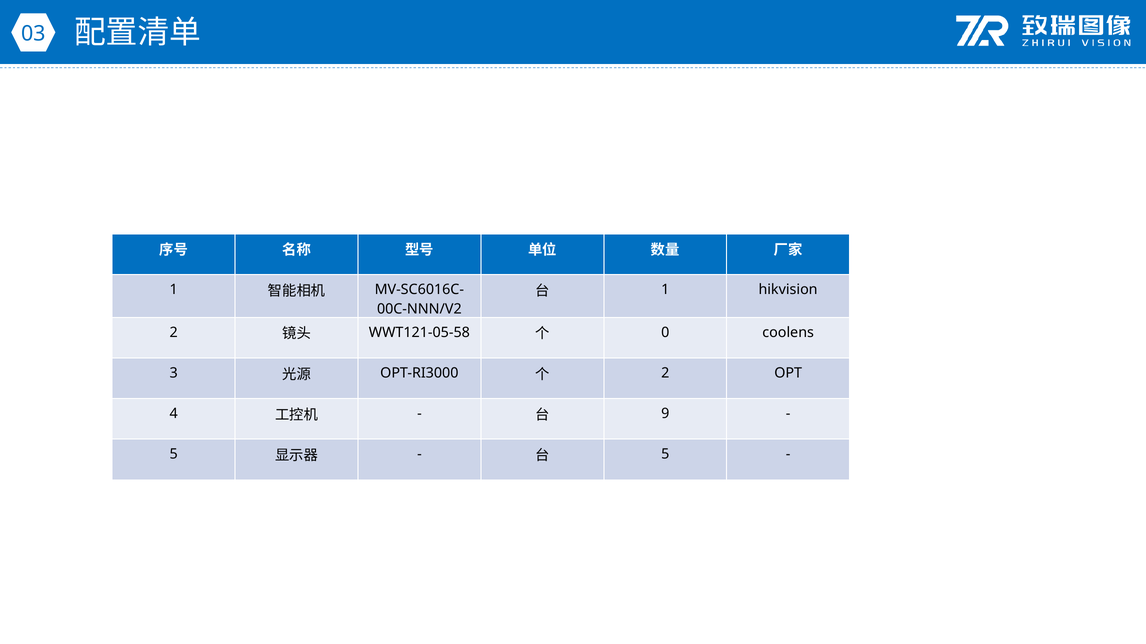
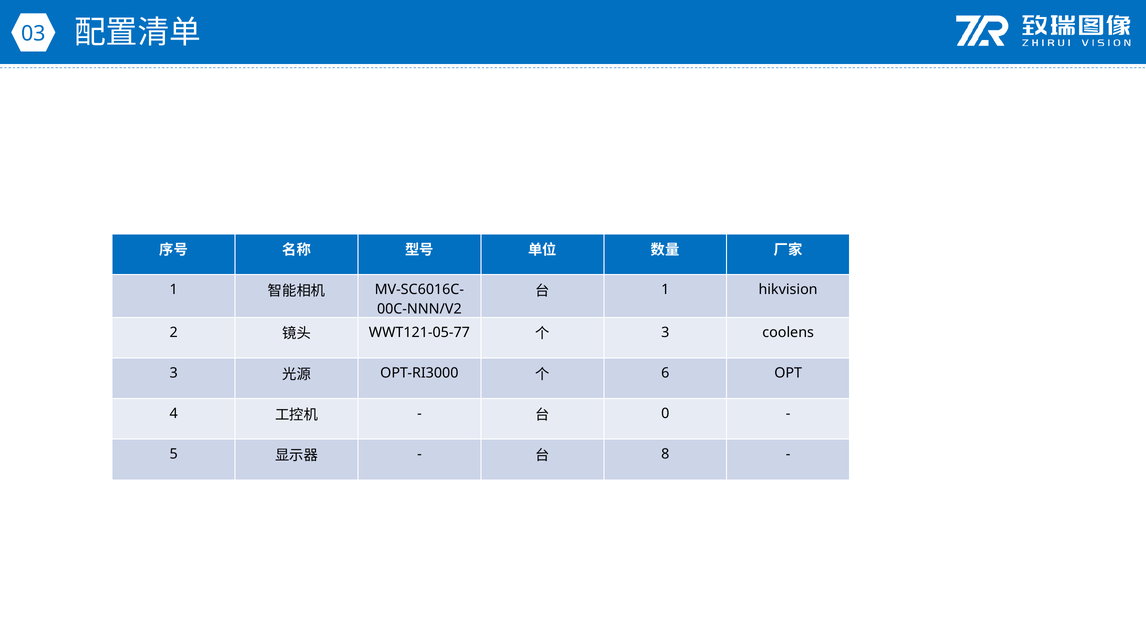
WWT121-05-58: WWT121-05-58 -> WWT121-05-77
0 at (665, 333): 0 -> 3
2 at (665, 373): 2 -> 6
9: 9 -> 0
5 at (665, 455): 5 -> 8
